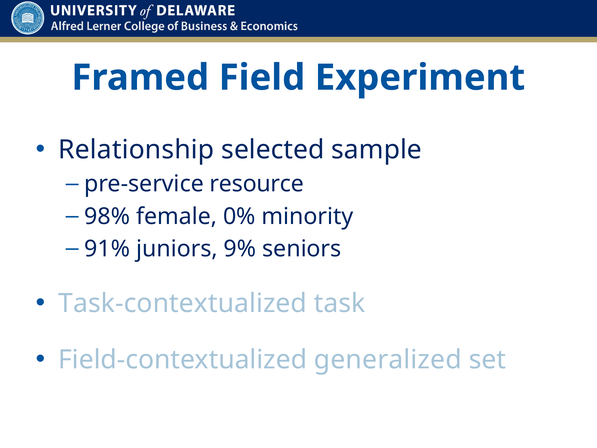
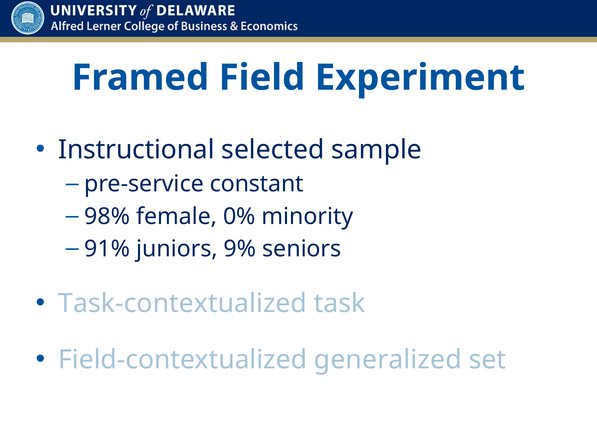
Relationship: Relationship -> Instructional
resource: resource -> constant
